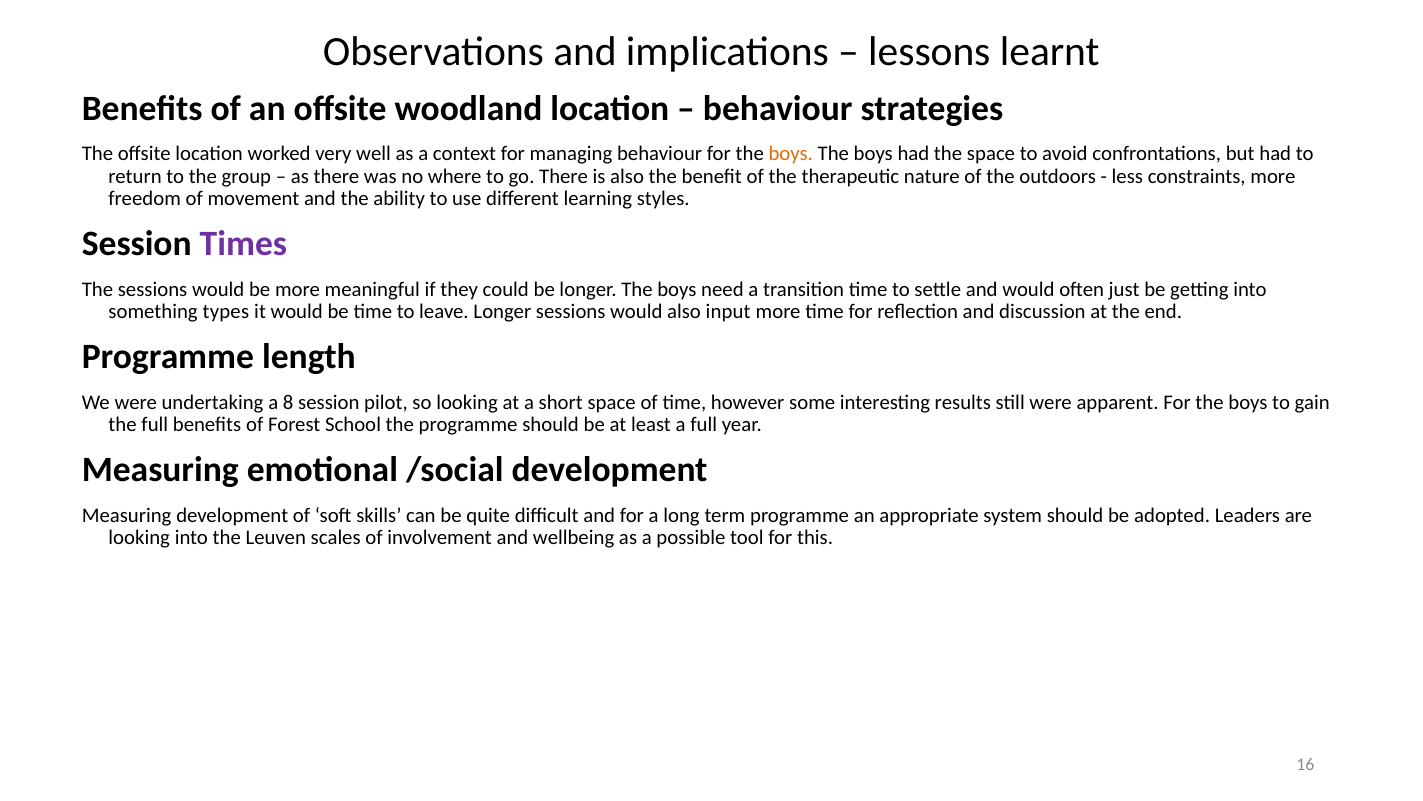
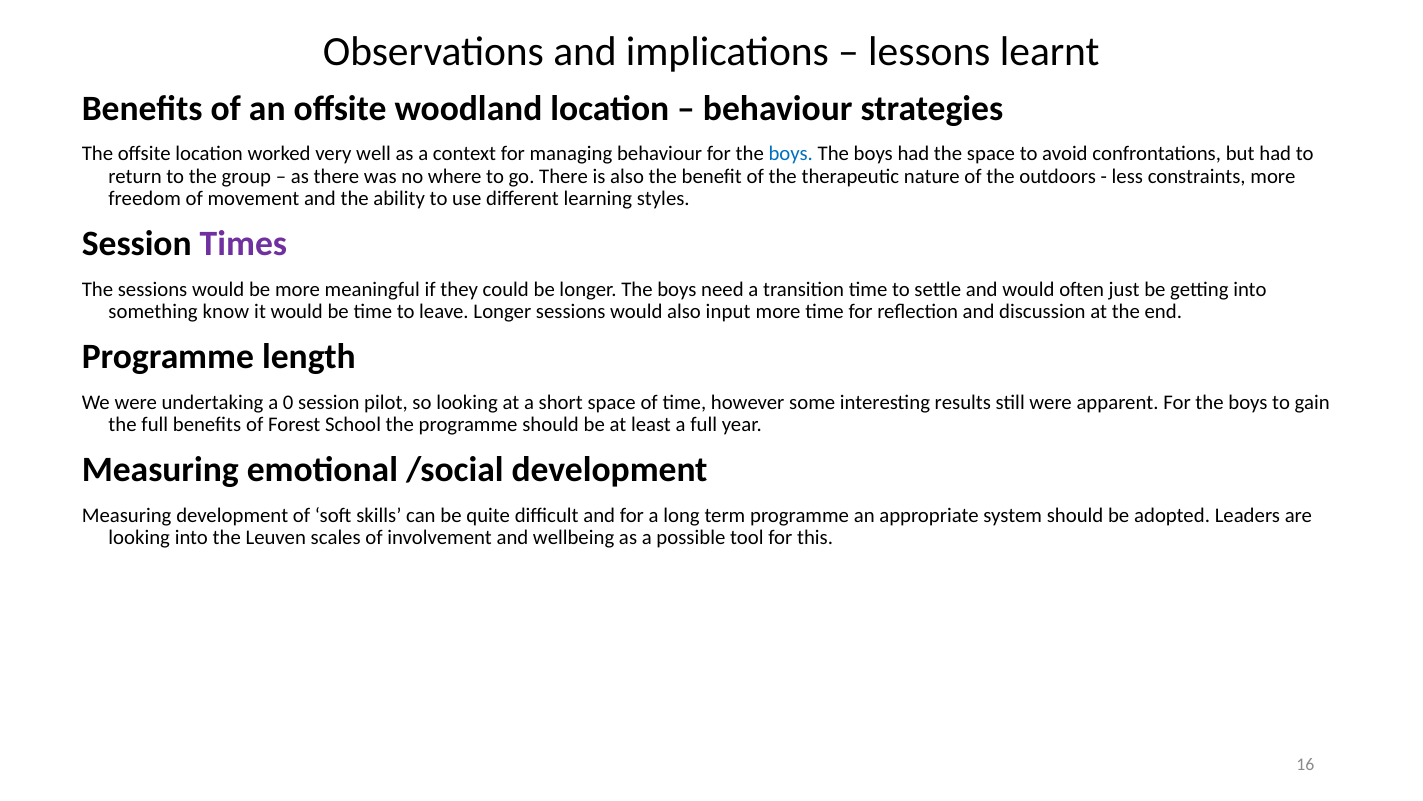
boys at (791, 154) colour: orange -> blue
types: types -> know
8: 8 -> 0
